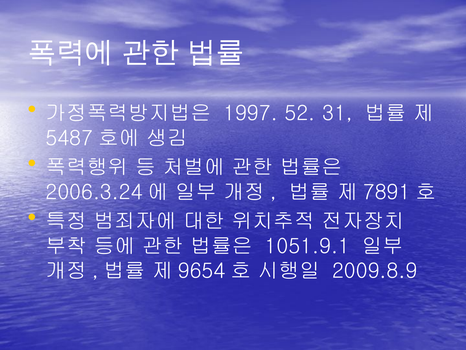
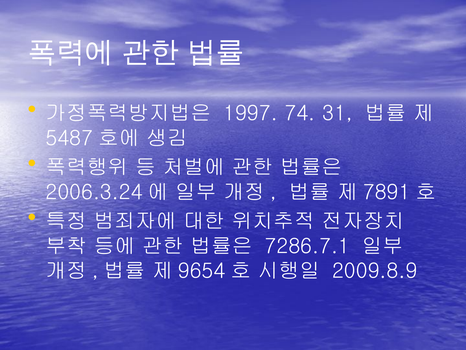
52: 52 -> 74
1051.9.1: 1051.9.1 -> 7286.7.1
